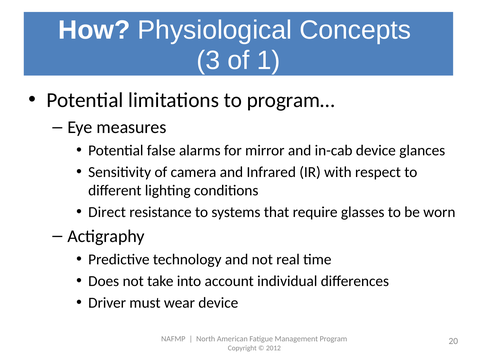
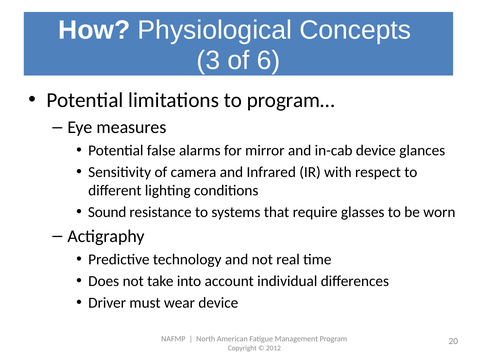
1: 1 -> 6
Direct: Direct -> Sound
